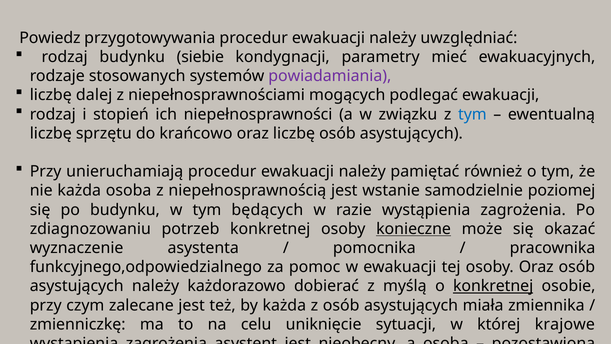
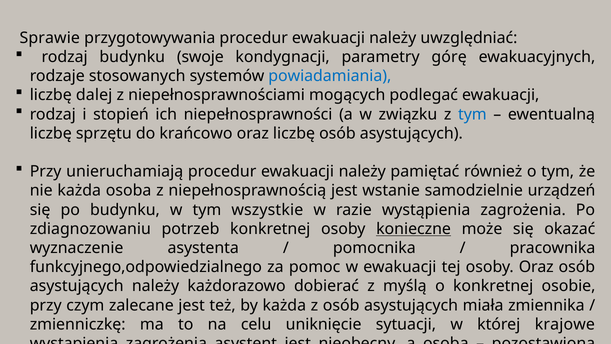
Powiedz: Powiedz -> Sprawie
budynku siebie: siebie -> swoje
mieć: mieć -> górę
powiadamiania colour: purple -> blue
poziomej: poziomej -> urządzeń
będących: będących -> wszystkie
konkretnej at (493, 286) underline: present -> none
